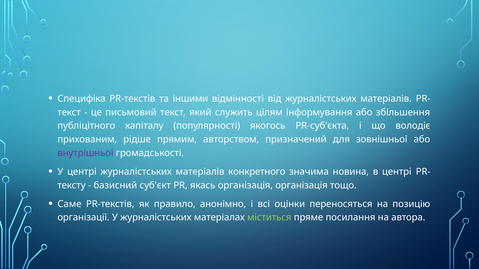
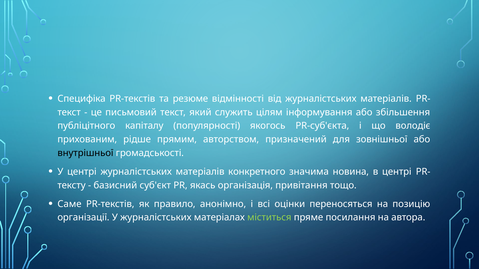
іншими: іншими -> резюме
внутрішньої colour: purple -> black
організація організація: організація -> привітання
